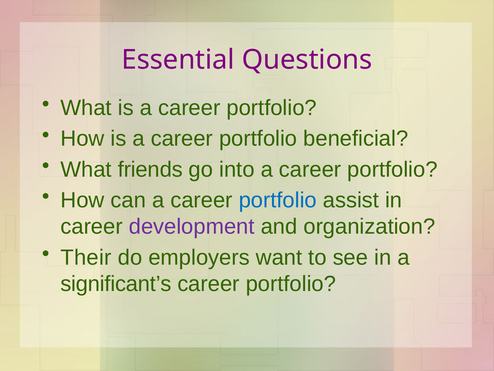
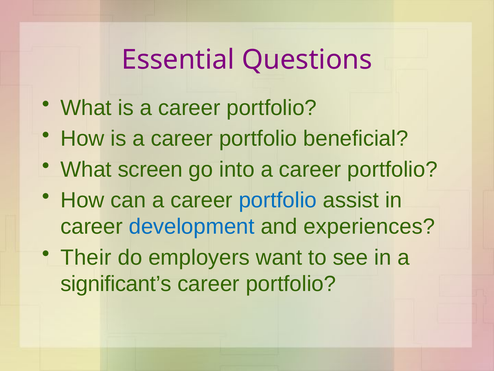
friends: friends -> screen
development colour: purple -> blue
organization: organization -> experiences
